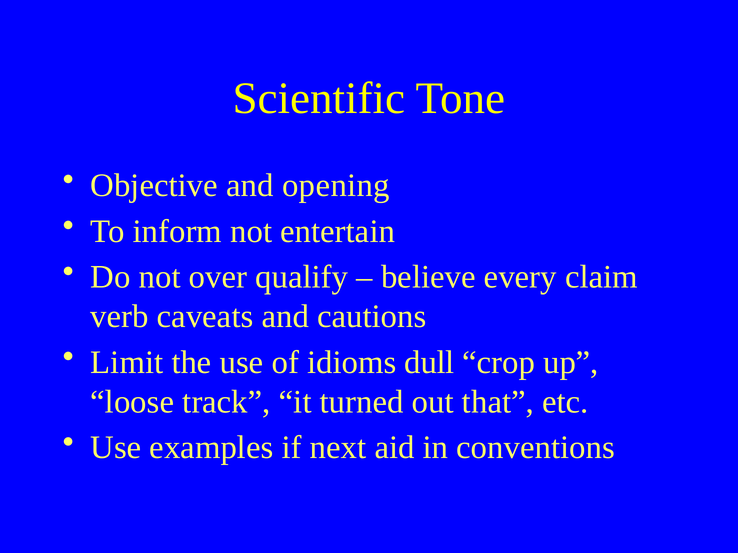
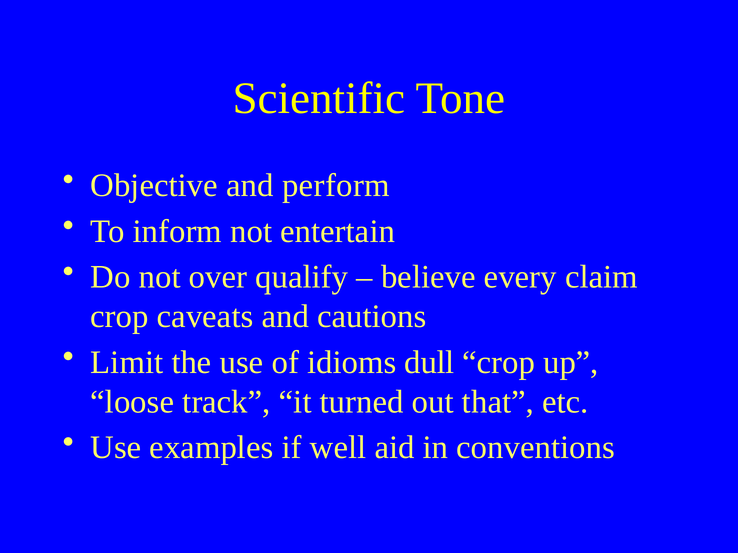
opening: opening -> perform
verb at (120, 317): verb -> crop
next: next -> well
